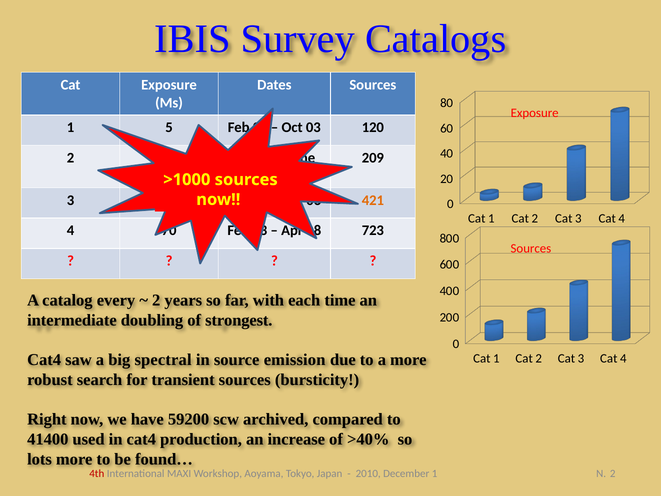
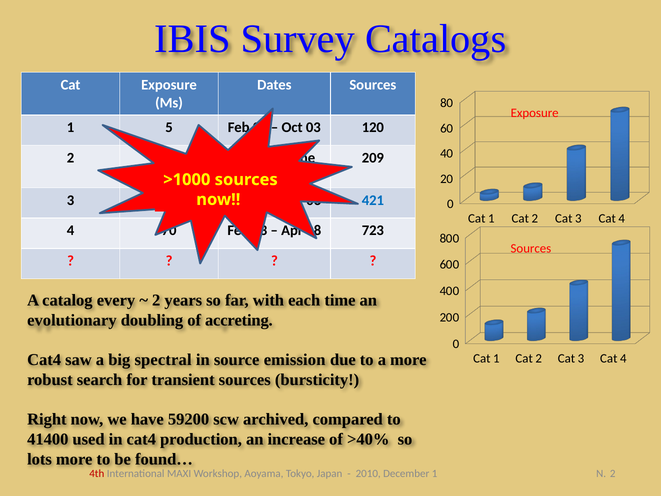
421 colour: orange -> blue
intermediate: intermediate -> evolutionary
strongest: strongest -> accreting
